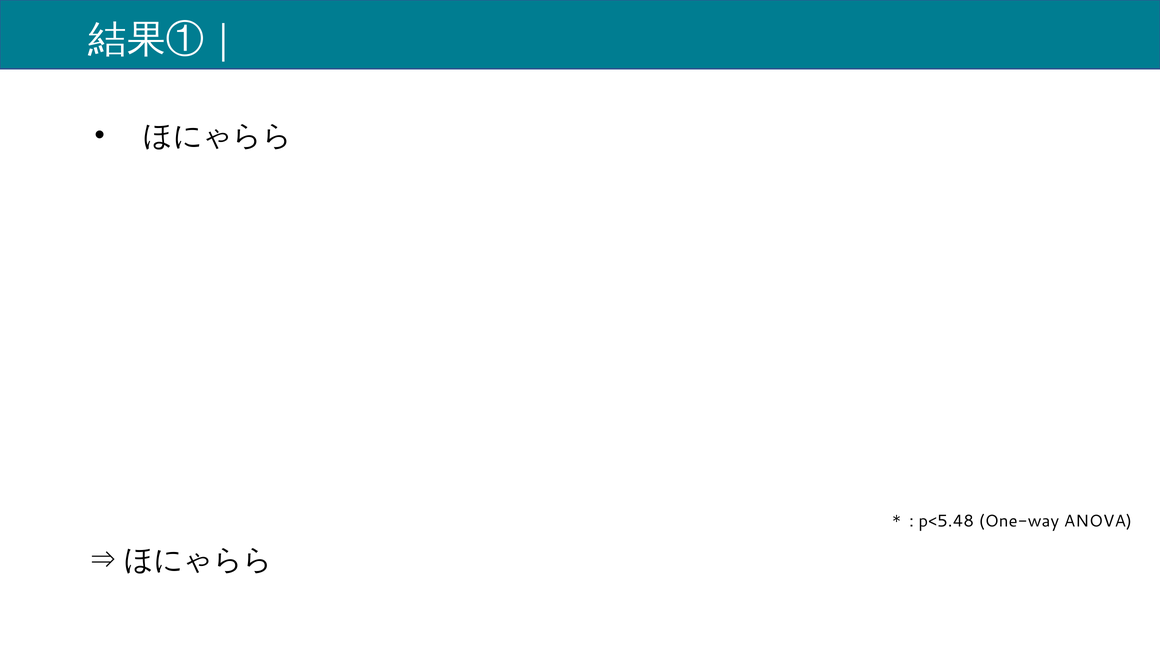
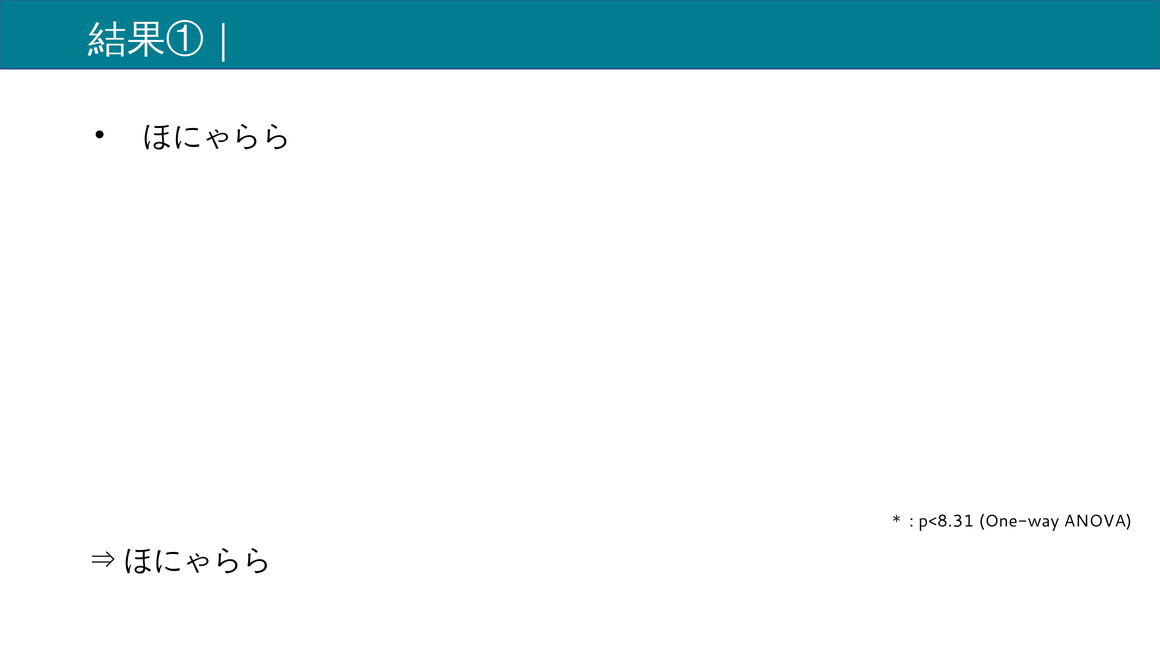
p<5.48: p<5.48 -> p<8.31
